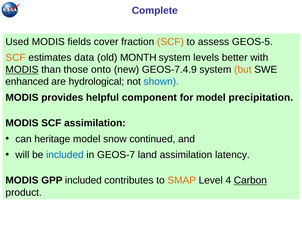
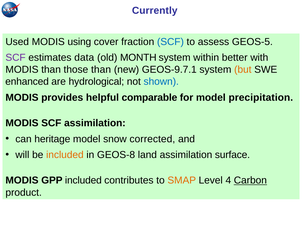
Complete: Complete -> Currently
fields: fields -> using
SCF at (170, 42) colour: orange -> blue
SCF at (16, 58) colour: orange -> purple
levels: levels -> within
MODIS at (22, 70) underline: present -> none
those onto: onto -> than
GEOS-7.4.9: GEOS-7.4.9 -> GEOS-9.7.1
component: component -> comparable
continued: continued -> corrected
included at (65, 155) colour: blue -> orange
GEOS-7: GEOS-7 -> GEOS-8
latency: latency -> surface
